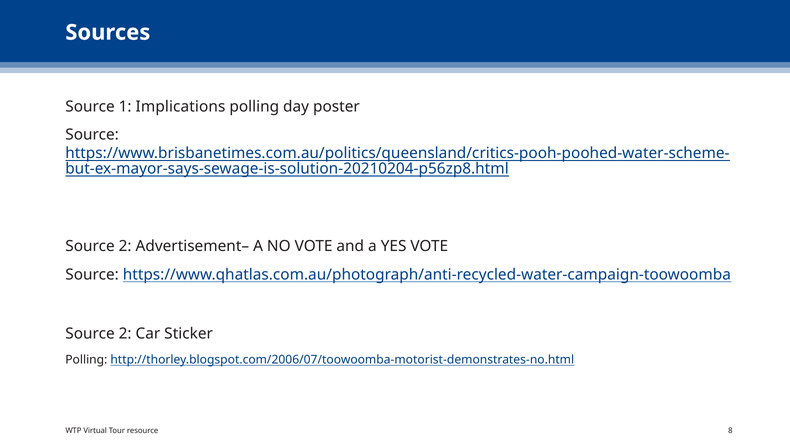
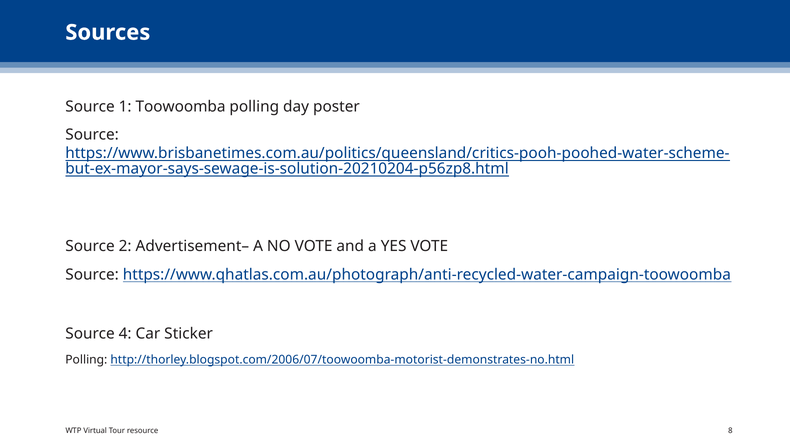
Implications: Implications -> Toowoomba
2 at (125, 334): 2 -> 4
